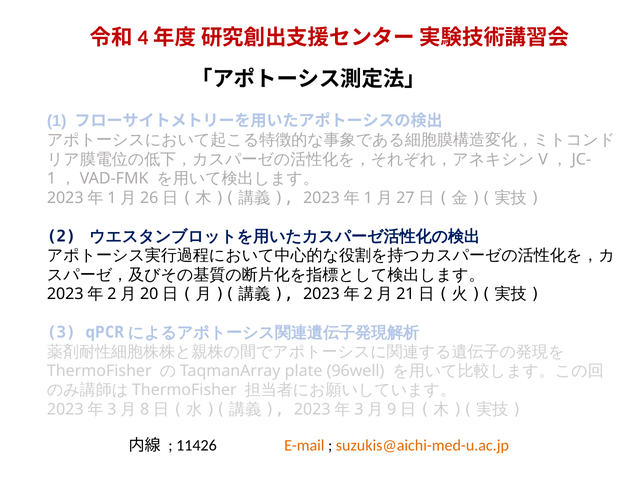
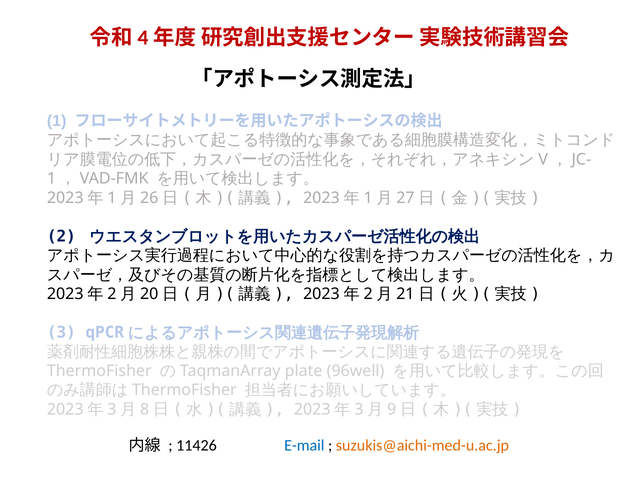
E-mail colour: orange -> blue
